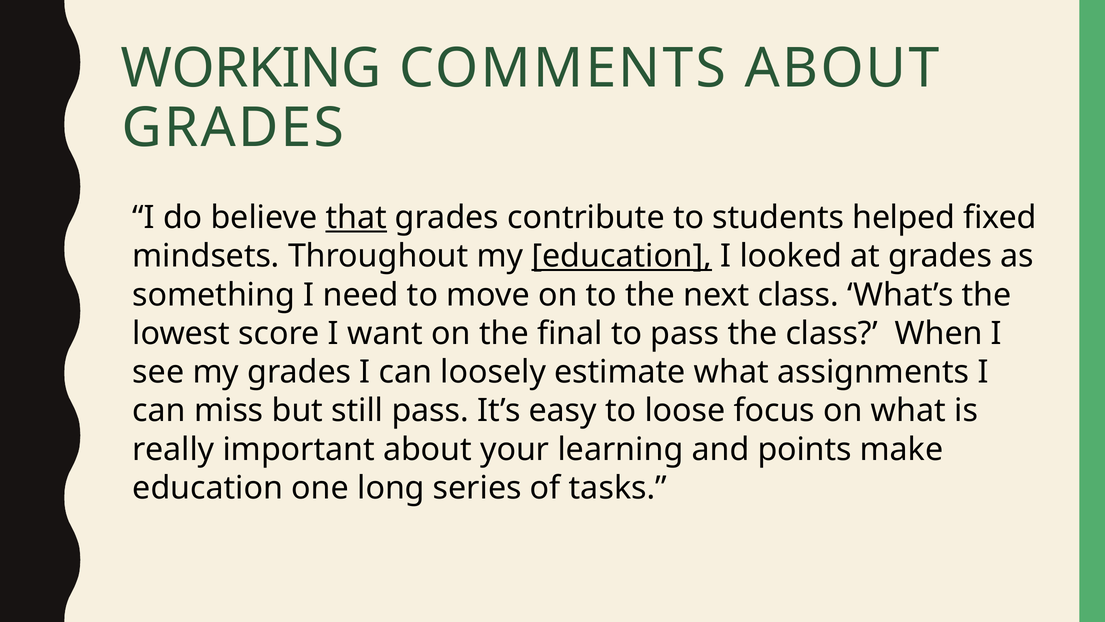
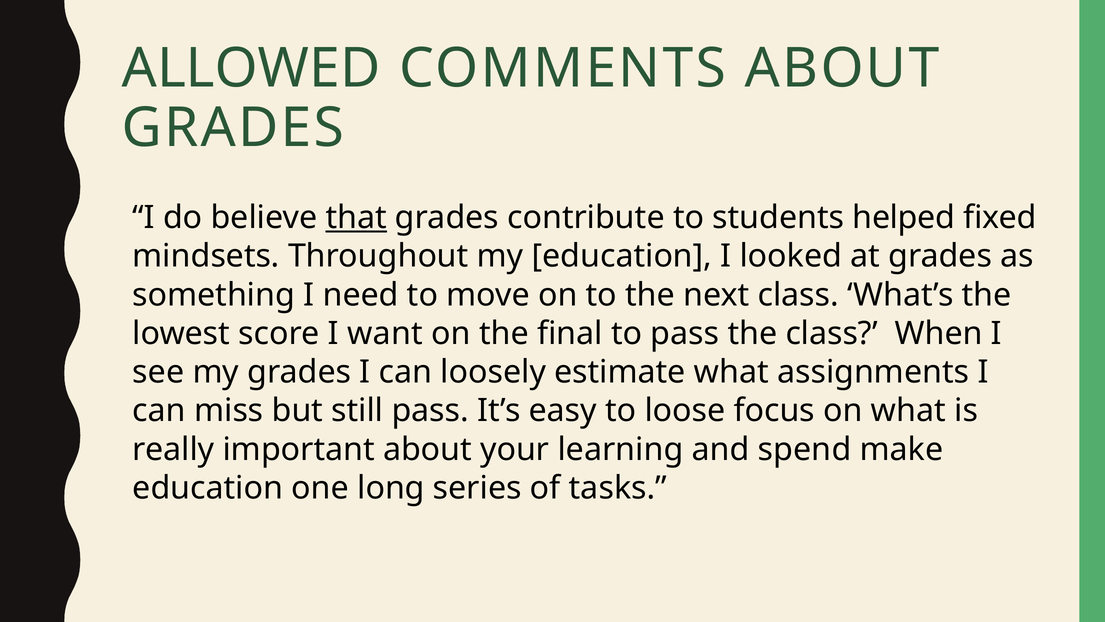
WORKING: WORKING -> ALLOWED
education at (622, 256) underline: present -> none
points: points -> spend
